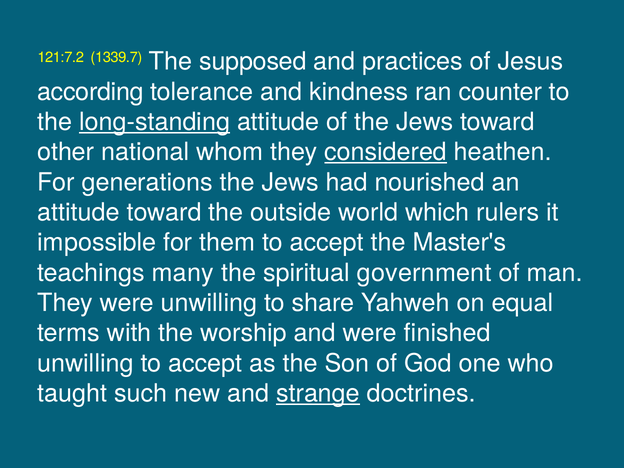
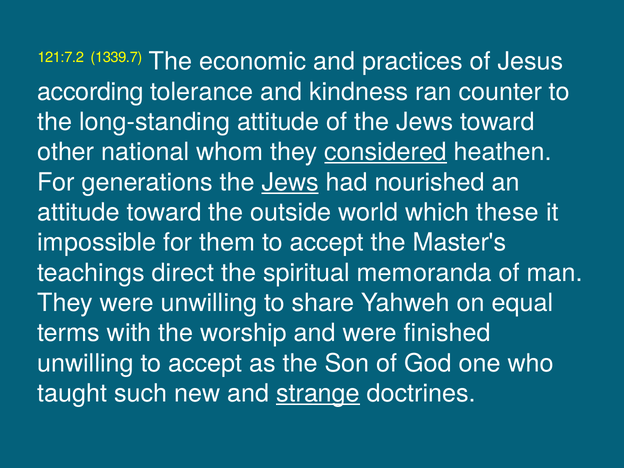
supposed: supposed -> economic
long-standing underline: present -> none
Jews at (290, 182) underline: none -> present
rulers: rulers -> these
many: many -> direct
government: government -> memoranda
